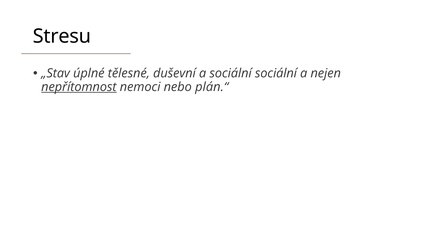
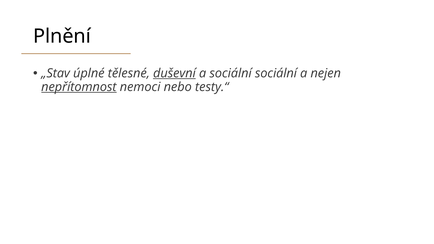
Stresu: Stresu -> Plnění
duševní underline: none -> present
plán.“: plán.“ -> testy.“
